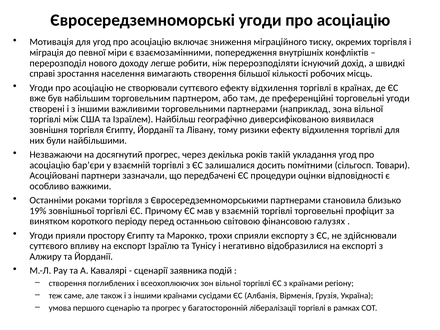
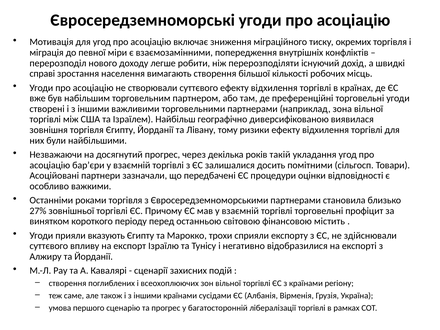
19%: 19% -> 27%
галузях: галузях -> містить
простору: простору -> вказують
заявника: заявника -> захисних
